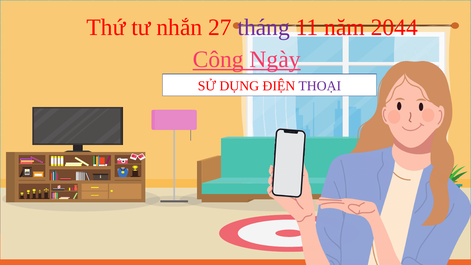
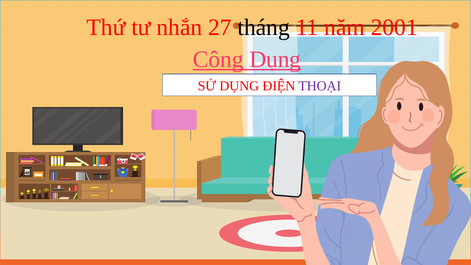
tháng colour: purple -> black
2044: 2044 -> 2001
Công Ngày: Ngày -> Dụng
